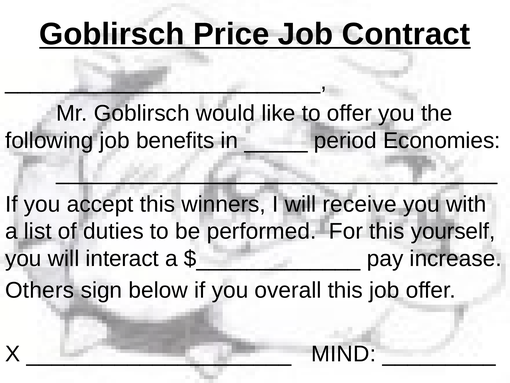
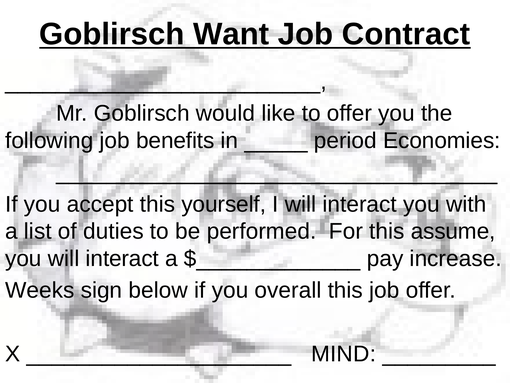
Price: Price -> Want
winners: winners -> yourself
I will receive: receive -> interact
yourself: yourself -> assume
Others: Others -> Weeks
